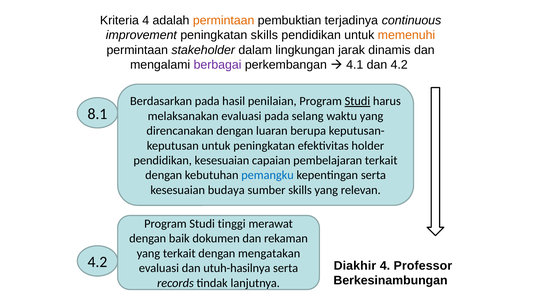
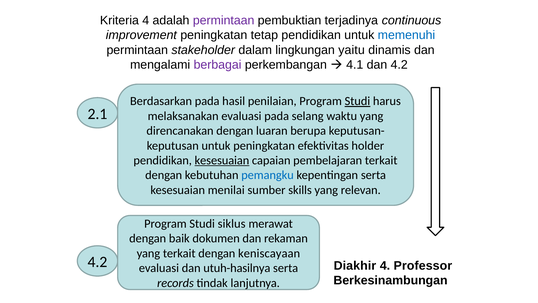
permintaan at (224, 20) colour: orange -> purple
peningkatan skills: skills -> tetap
memenuhi colour: orange -> blue
jarak: jarak -> yaitu
8.1: 8.1 -> 2.1
kesesuaian at (222, 160) underline: none -> present
budaya: budaya -> menilai
tinggi: tinggi -> siklus
mengatakan: mengatakan -> keniscayaan
